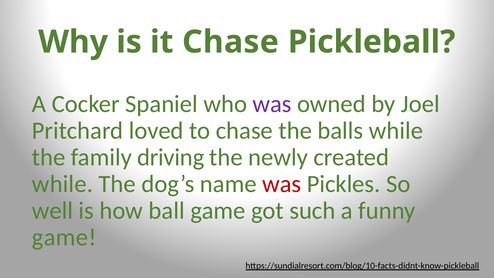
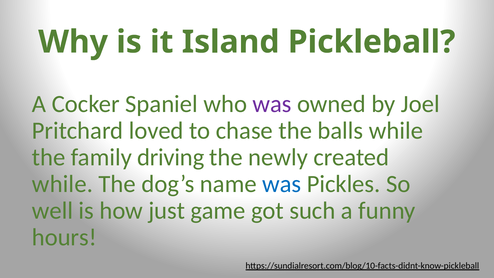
it Chase: Chase -> Island
was at (282, 184) colour: red -> blue
ball: ball -> just
game at (64, 237): game -> hours
